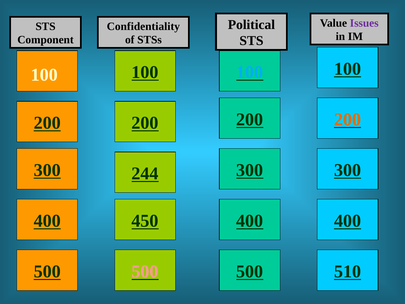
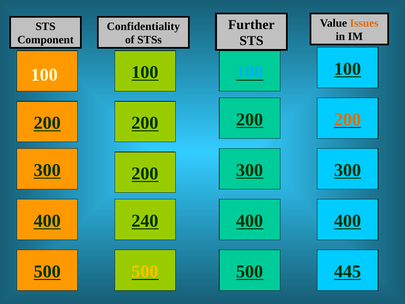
Issues colour: purple -> orange
Political: Political -> Further
244 at (145, 173): 244 -> 200
450: 450 -> 240
500 at (145, 271) colour: pink -> yellow
510: 510 -> 445
